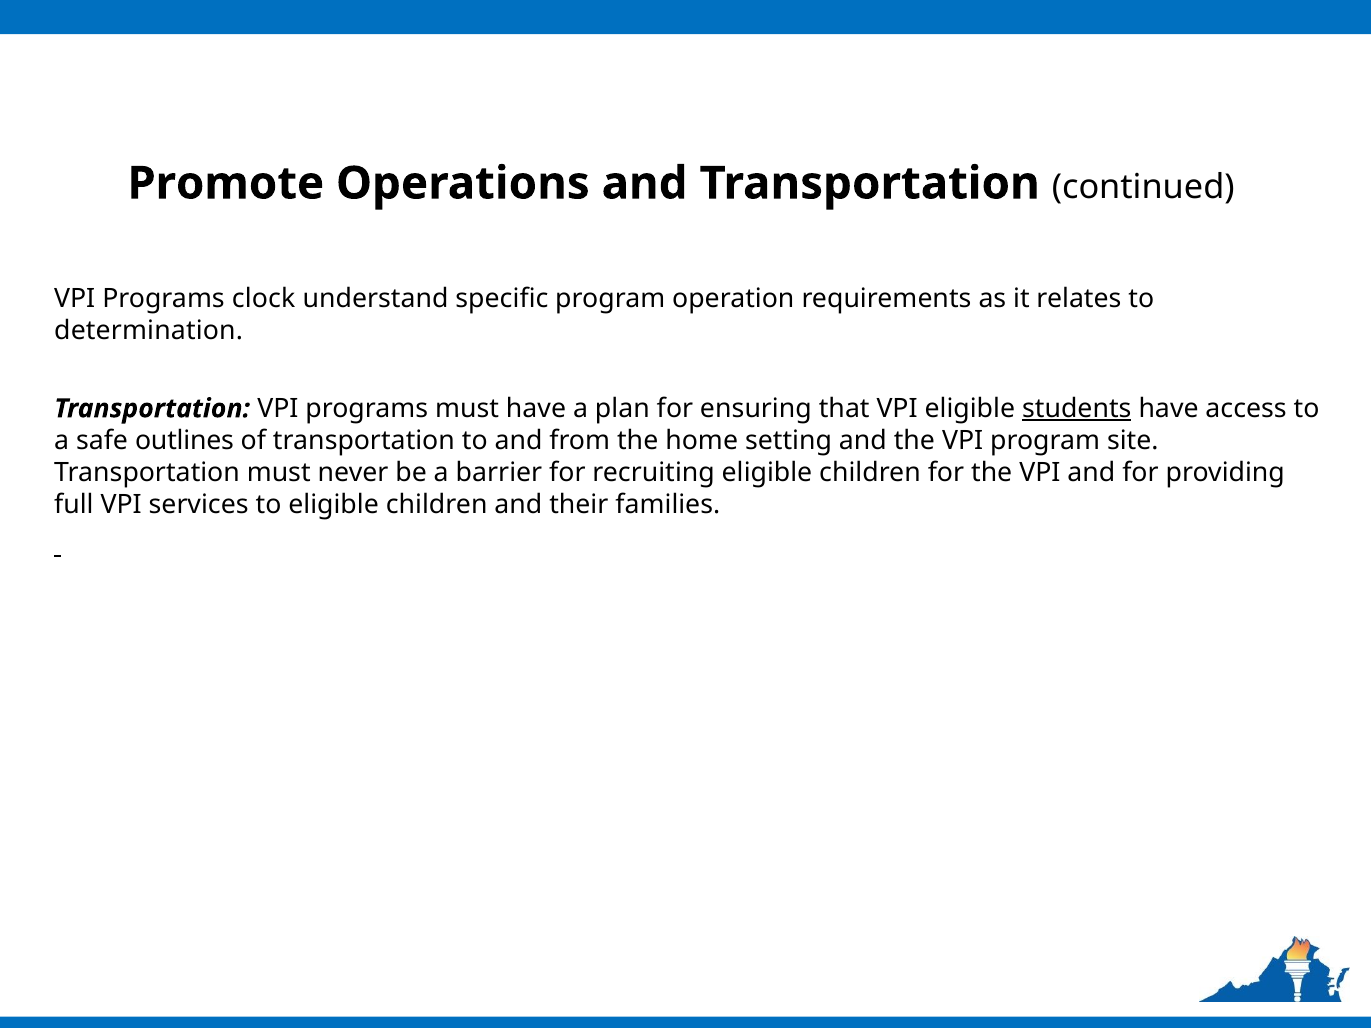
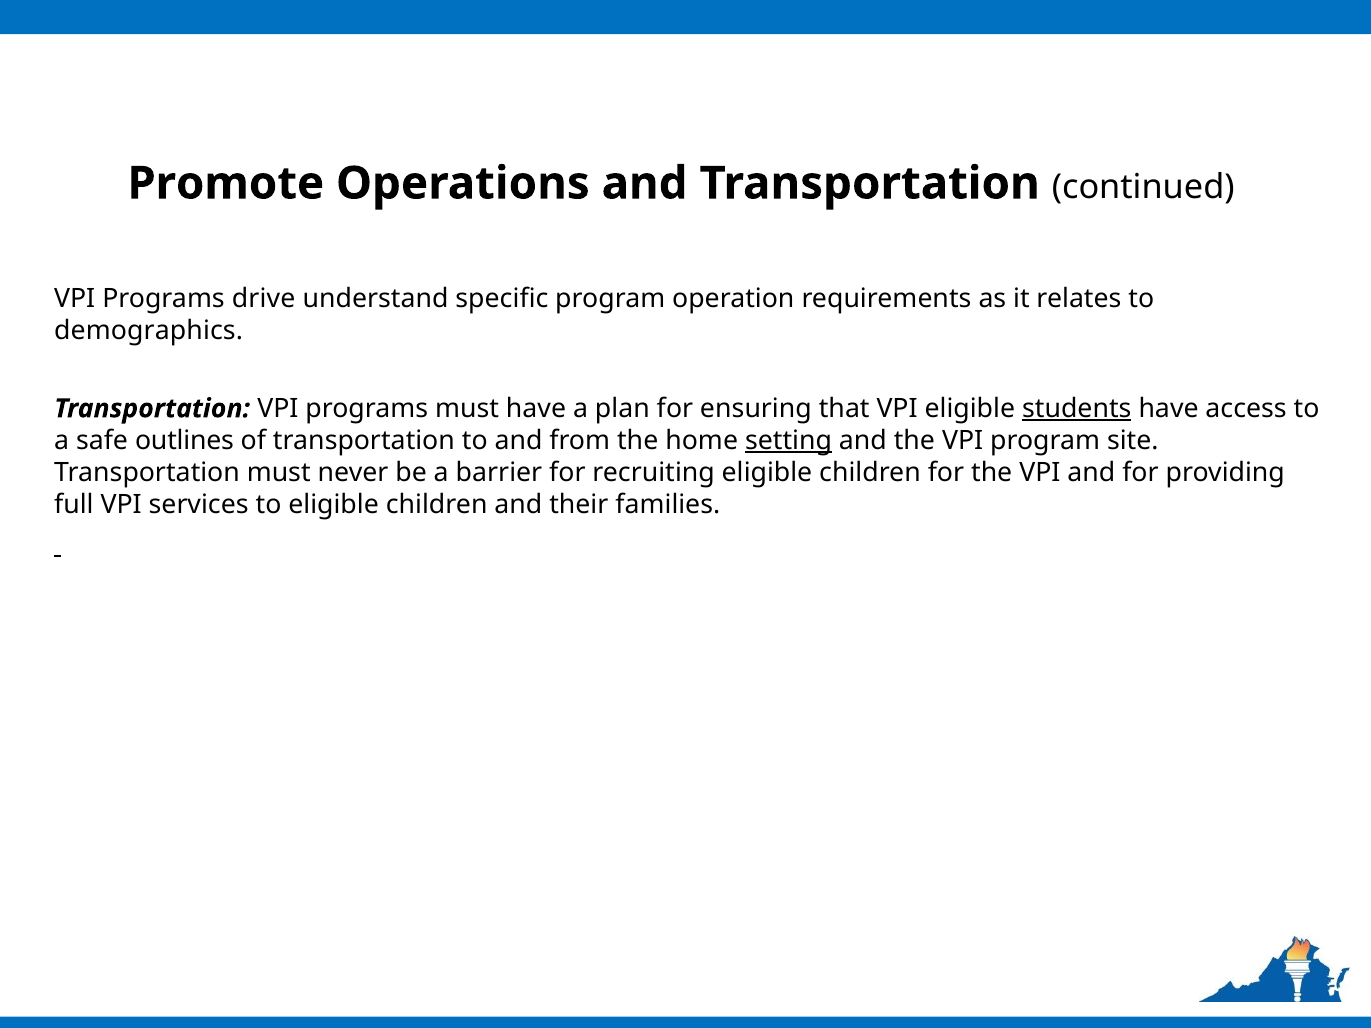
clock: clock -> drive
determination: determination -> demographics
setting underline: none -> present
